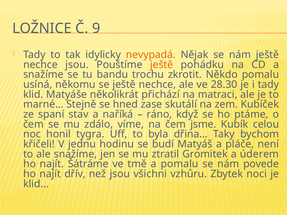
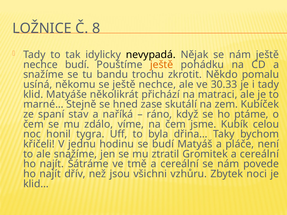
9: 9 -> 8
nevypadá colour: orange -> black
nechce jsou: jsou -> budí
28.30: 28.30 -> 30.33
Gromitek a úderem: úderem -> cereální
tmě a pomalu: pomalu -> cereální
